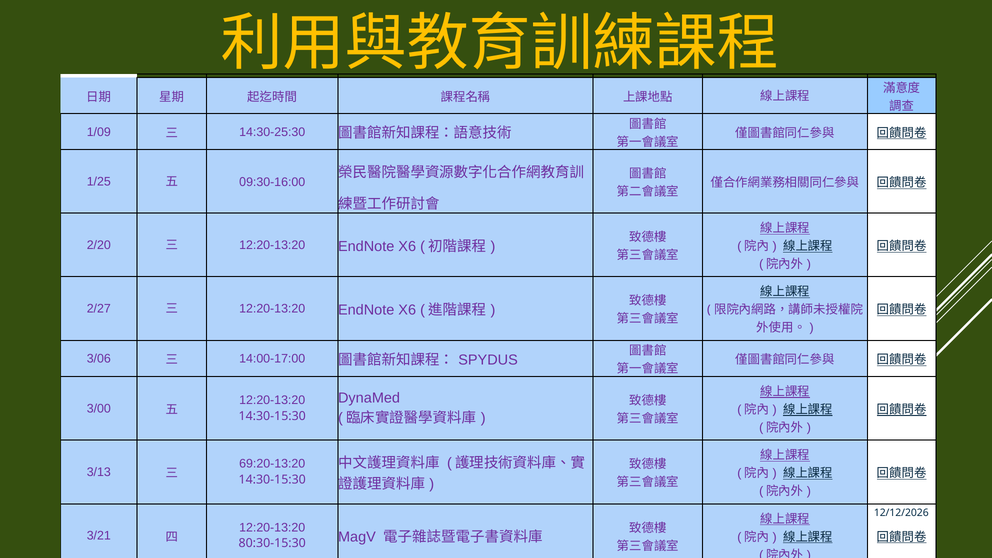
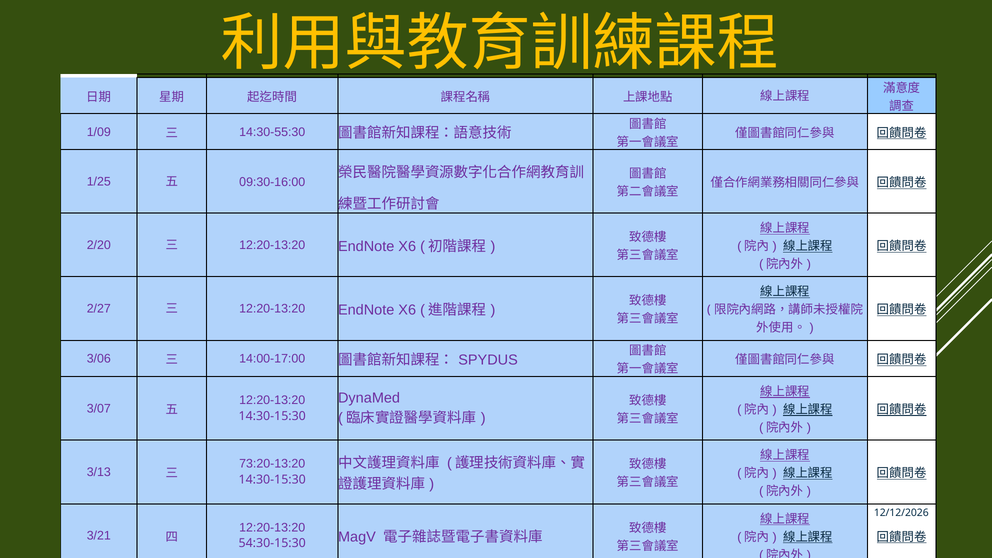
14:30-25:30: 14:30-25:30 -> 14:30-55:30
3/00: 3/00 -> 3/07
69:20-13:20: 69:20-13:20 -> 73:20-13:20
80:30-15:30: 80:30-15:30 -> 54:30-15:30
